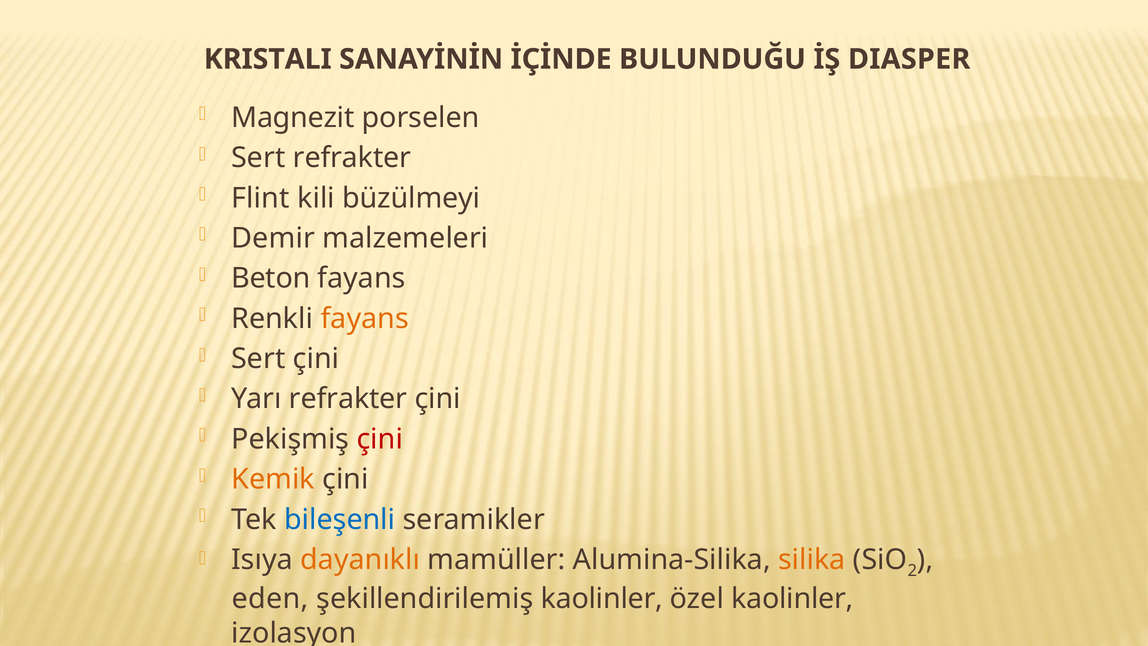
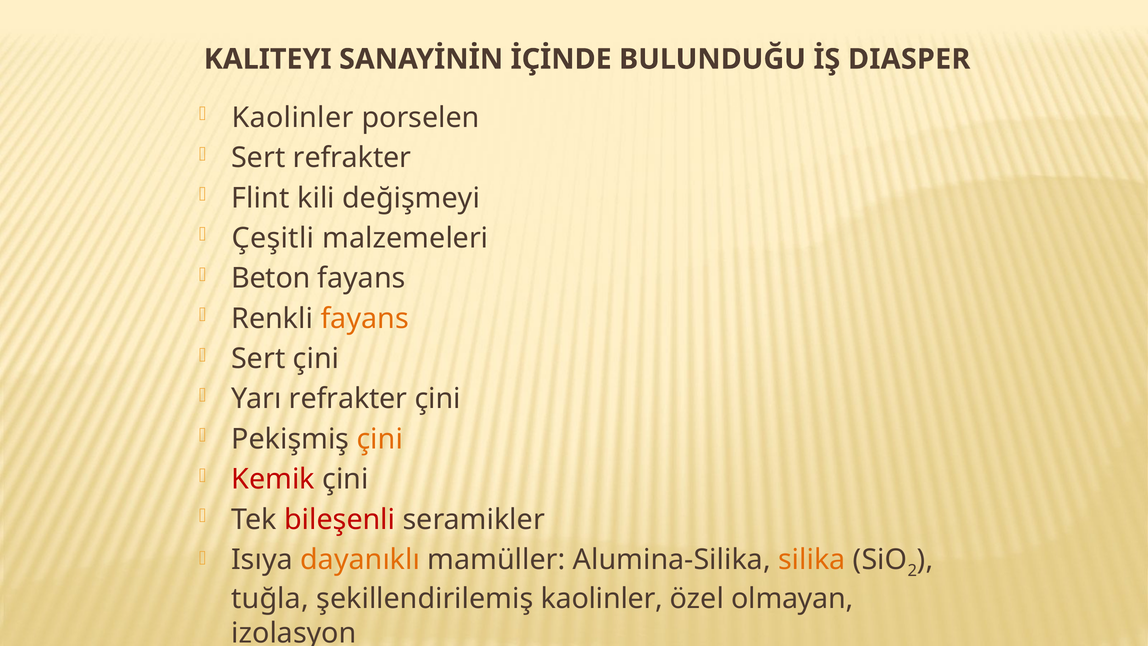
KRISTALI: KRISTALI -> KALITEYI
Magnezit at (293, 118): Magnezit -> Kaolinler
büzülmeyi: büzülmeyi -> değişmeyi
Demir: Demir -> Çeşitli
çini at (380, 439) colour: red -> orange
Kemik colour: orange -> red
bileşenli colour: blue -> red
eden: eden -> tuğla
özel kaolinler: kaolinler -> olmayan
